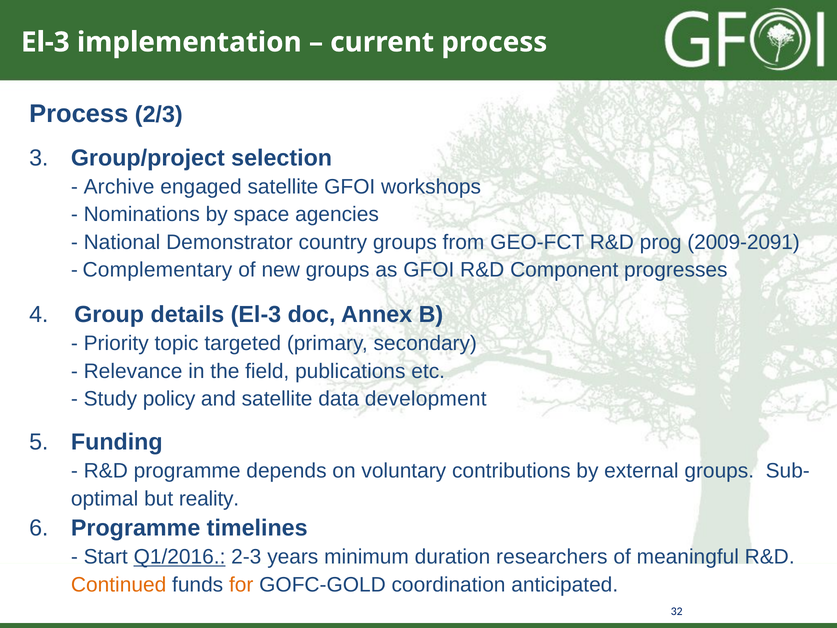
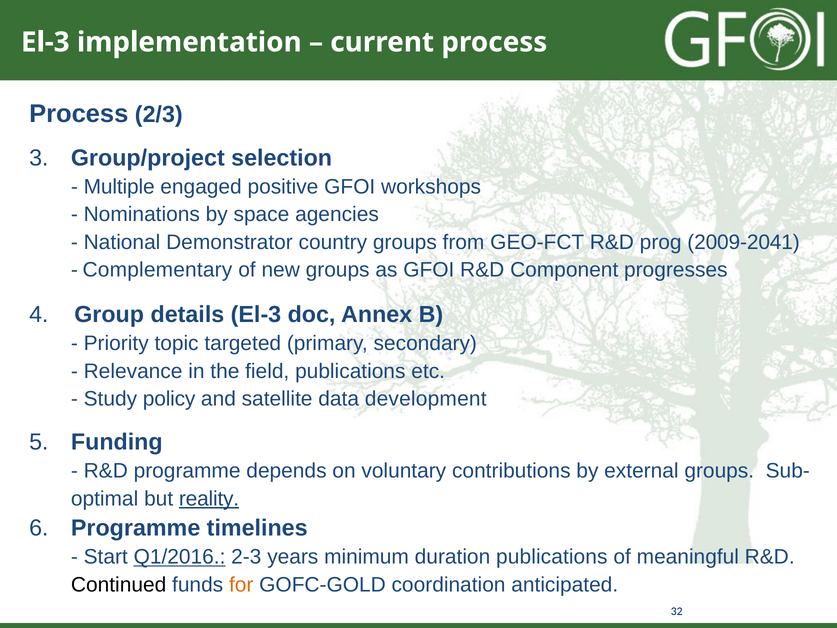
Archive: Archive -> Multiple
engaged satellite: satellite -> positive
2009-2091: 2009-2091 -> 2009-2041
reality underline: none -> present
duration researchers: researchers -> publications
Continued colour: orange -> black
